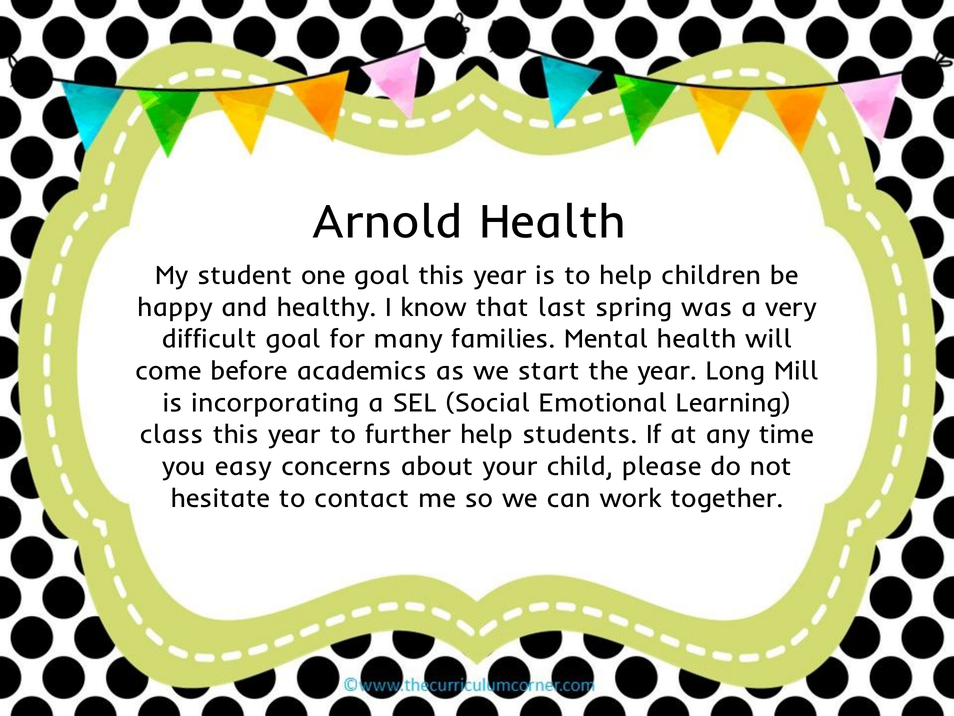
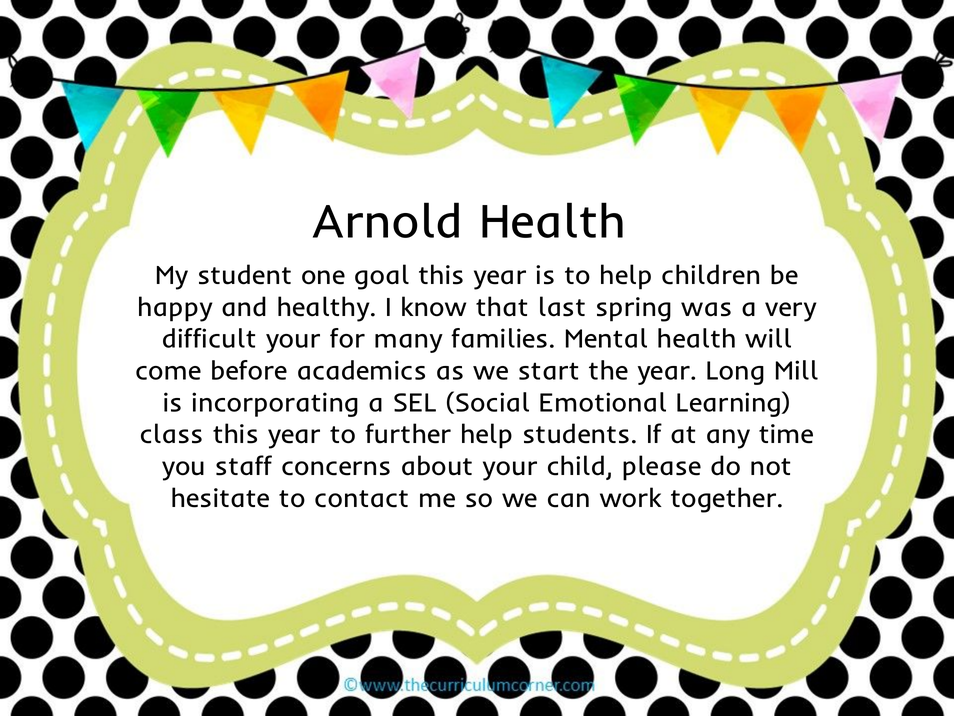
difficult goal: goal -> your
easy: easy -> staff
